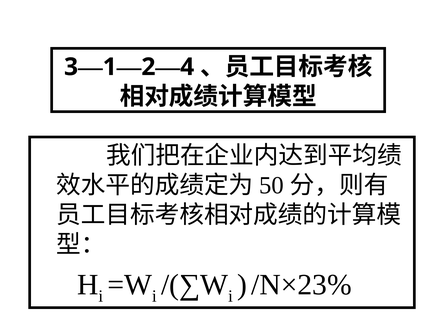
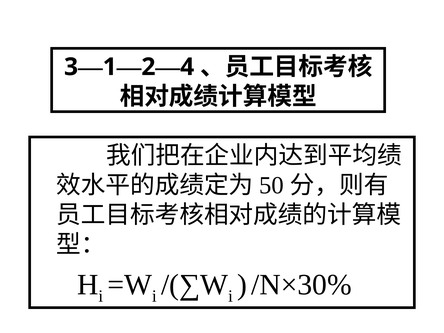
/N×23%: /N×23% -> /N×30%
